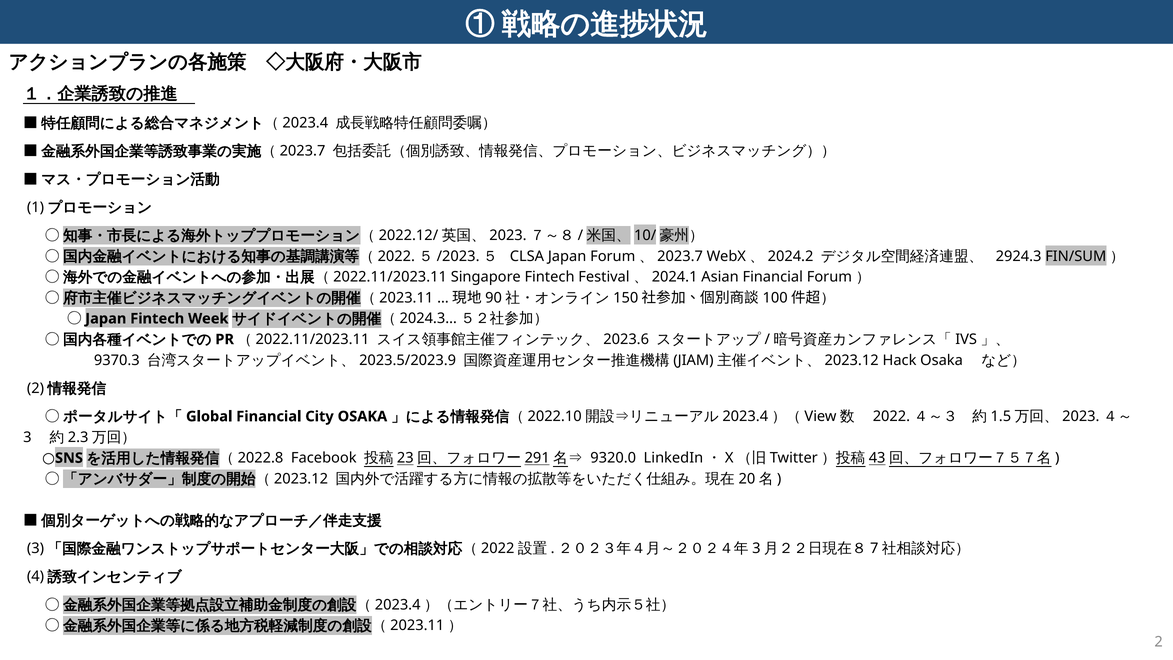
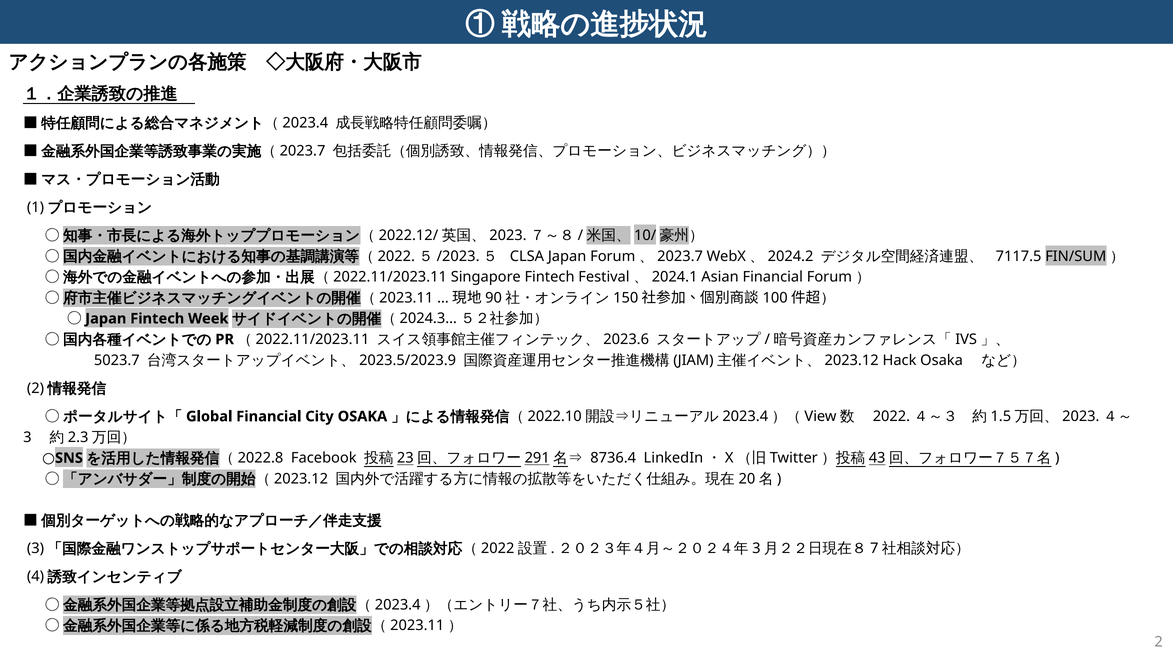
2924.3: 2924.3 -> 7117.5
9370.3: 9370.3 -> 5023.7
9320.0: 9320.0 -> 8736.4
